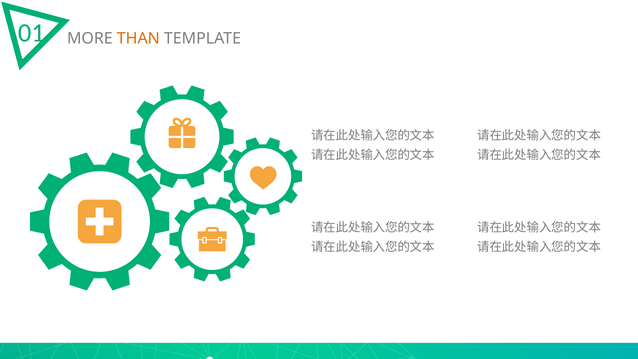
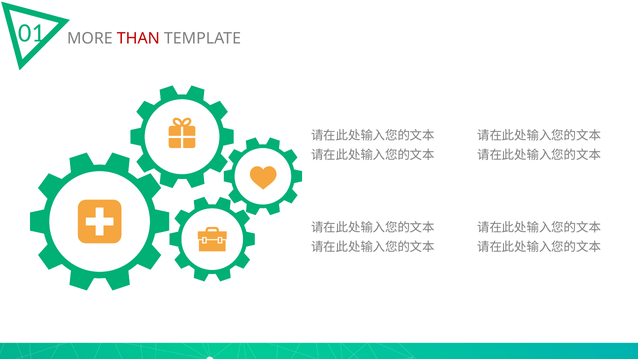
THAN colour: orange -> red
